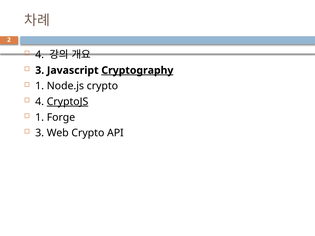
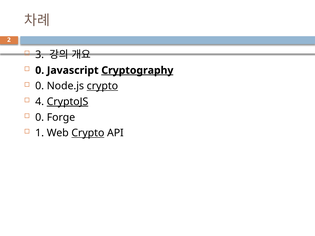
4 at (40, 55): 4 -> 3
3 at (40, 70): 3 -> 0
1 at (40, 86): 1 -> 0
crypto at (102, 86) underline: none -> present
1 at (40, 117): 1 -> 0
3 at (40, 133): 3 -> 1
Crypto at (88, 133) underline: none -> present
